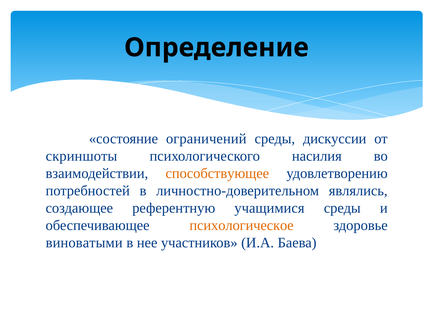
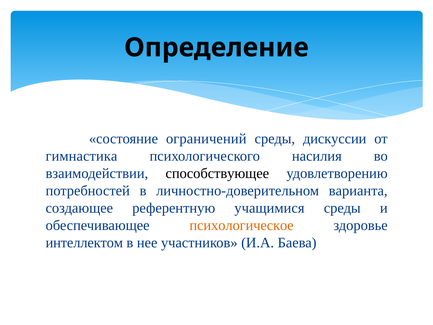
скриншоты: скриншоты -> гимнастика
способствующее colour: orange -> black
являлись: являлись -> варианта
виноватыми: виноватыми -> интеллектом
